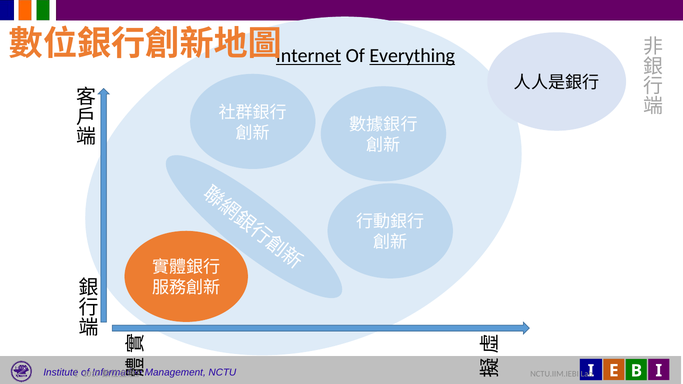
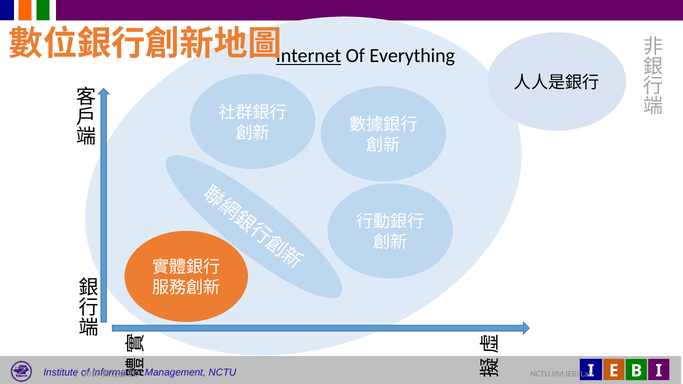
Everything underline: present -> none
